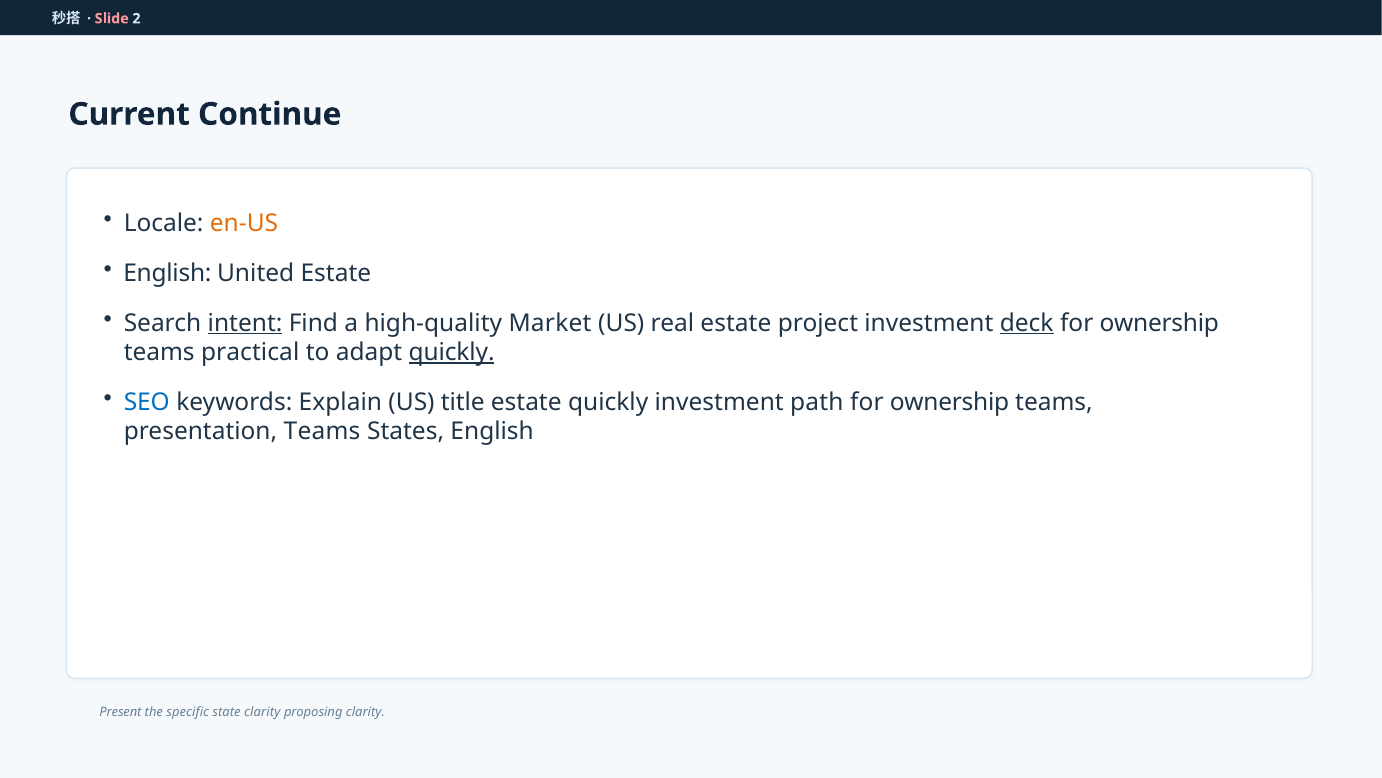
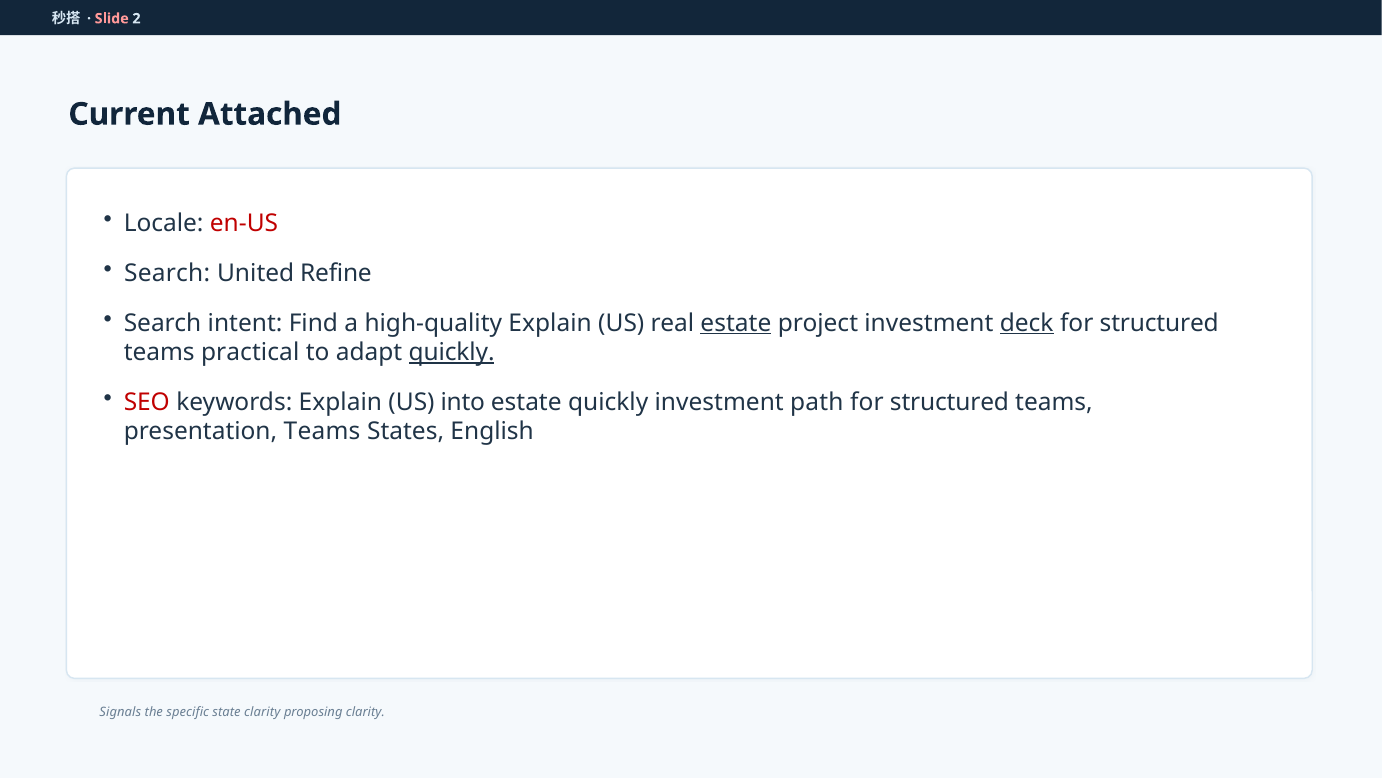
Continue: Continue -> Attached
en-US colour: orange -> red
English at (167, 273): English -> Search
United Estate: Estate -> Refine
intent underline: present -> none
high-quality Market: Market -> Explain
estate at (736, 323) underline: none -> present
ownership at (1159, 323): ownership -> structured
SEO colour: blue -> red
title: title -> into
ownership at (950, 402): ownership -> structured
Present: Present -> Signals
